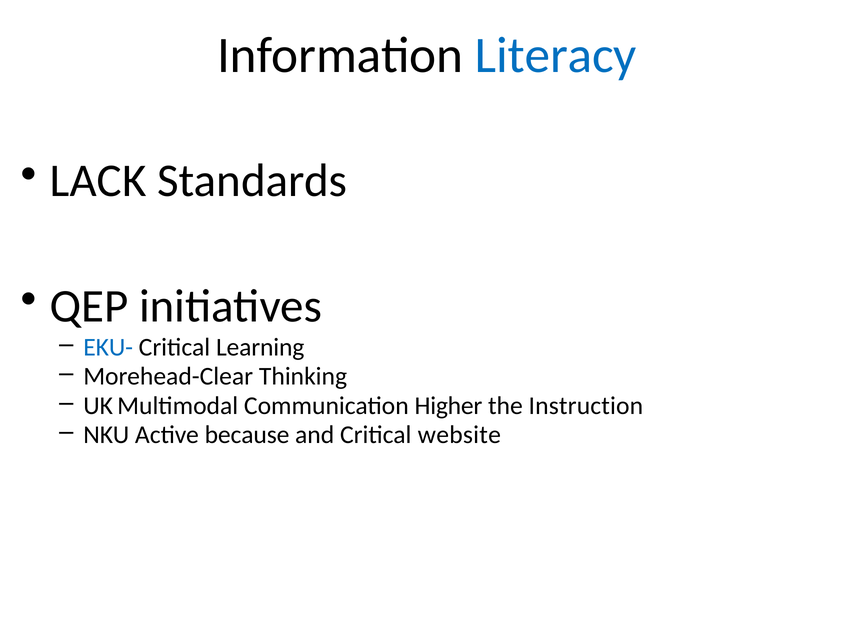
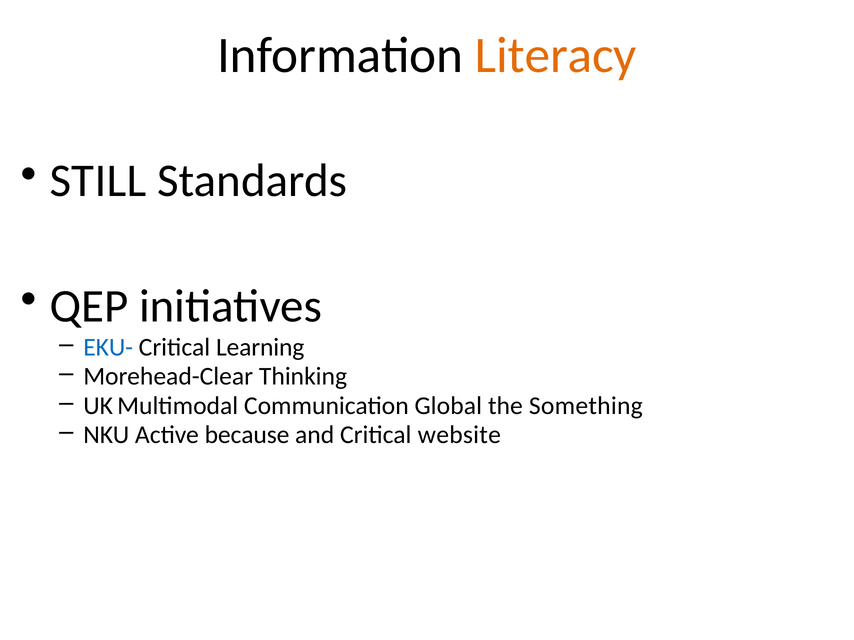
Literacy colour: blue -> orange
LACK: LACK -> STILL
Higher: Higher -> Global
Instruction: Instruction -> Something
